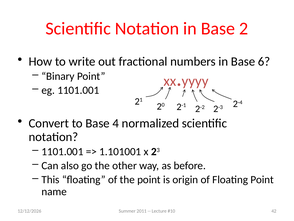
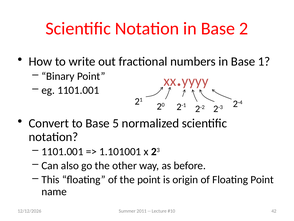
6: 6 -> 1
4: 4 -> 5
